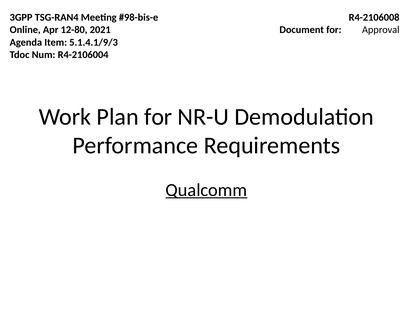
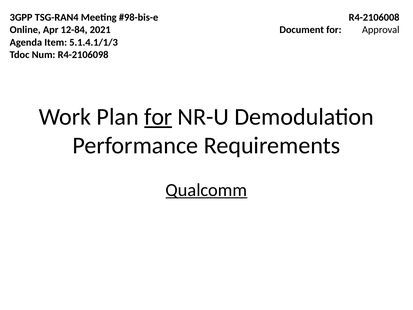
12-80: 12-80 -> 12-84
5.1.4.1/9/3: 5.1.4.1/9/3 -> 5.1.4.1/1/3
R4-2106004: R4-2106004 -> R4-2106098
for at (158, 117) underline: none -> present
